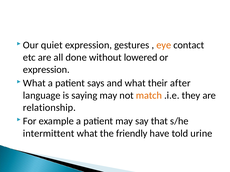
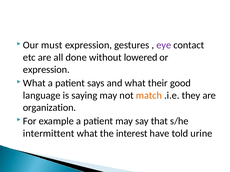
quiet: quiet -> must
eye colour: orange -> purple
after: after -> good
relationship: relationship -> organization
friendly: friendly -> interest
